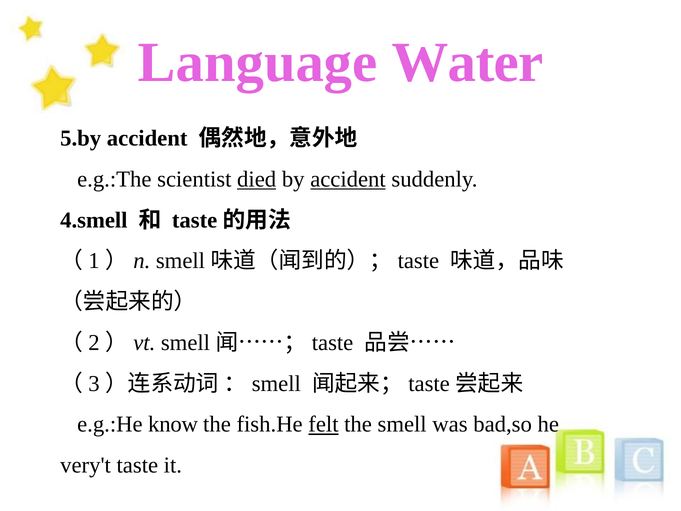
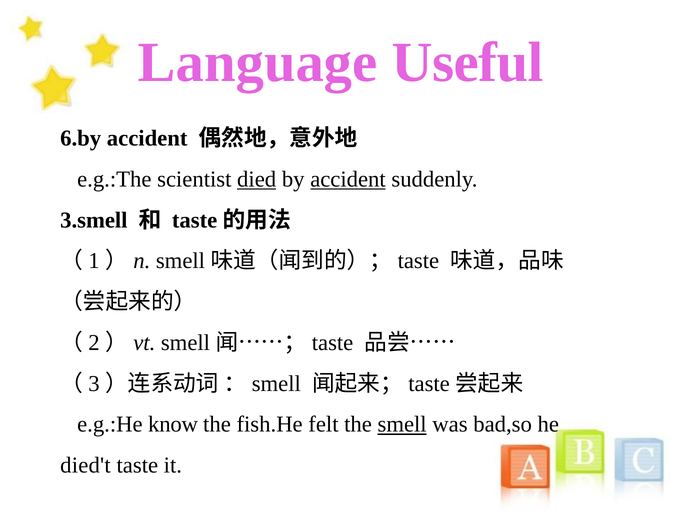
Water: Water -> Useful
5.by: 5.by -> 6.by
4.smell: 4.smell -> 3.smell
felt underline: present -> none
smell underline: none -> present
very't: very't -> died't
